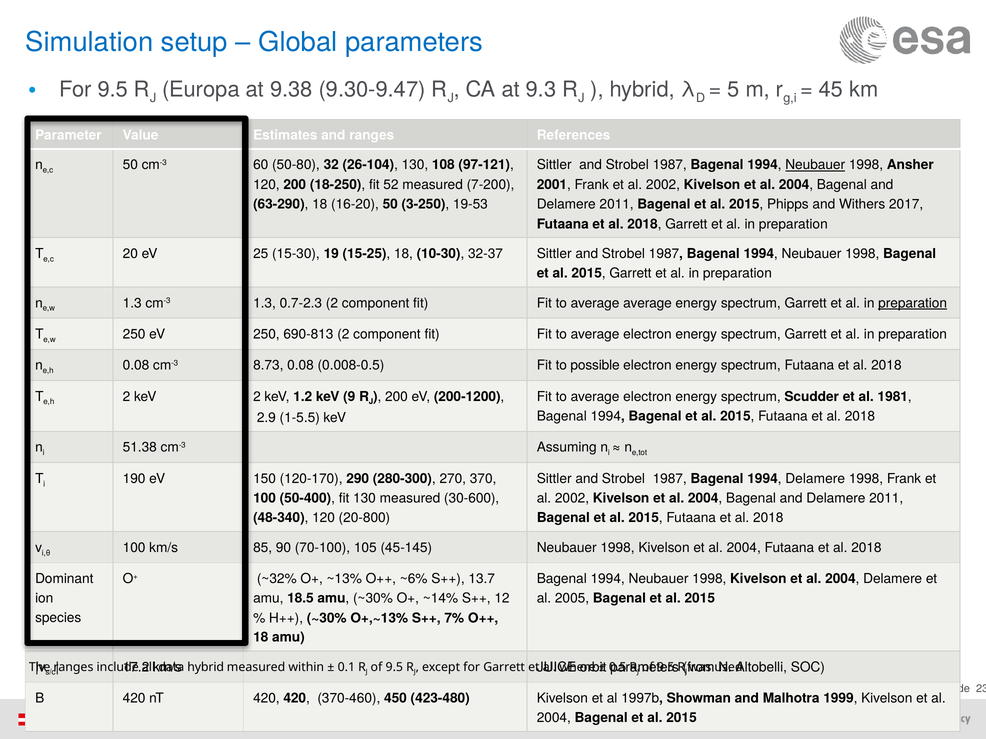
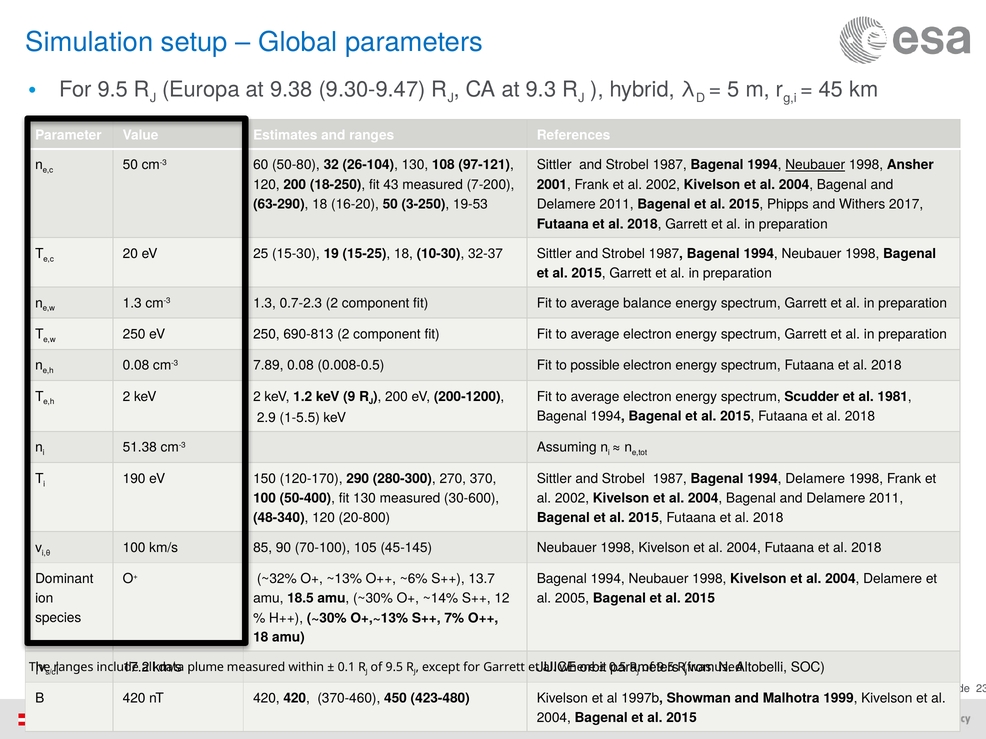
52: 52 -> 43
average average: average -> balance
preparation at (913, 303) underline: present -> none
8.73: 8.73 -> 7.89
hybrid at (206, 668): hybrid -> plume
